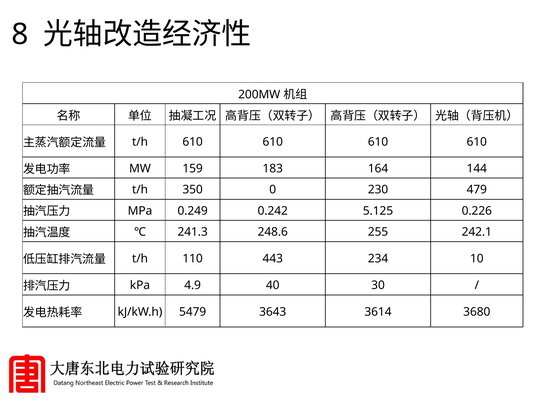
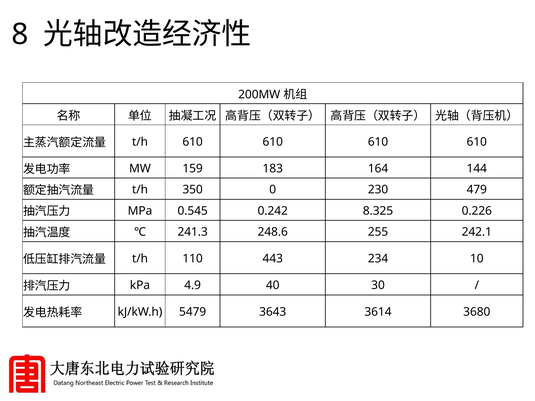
0.249: 0.249 -> 0.545
5.125: 5.125 -> 8.325
